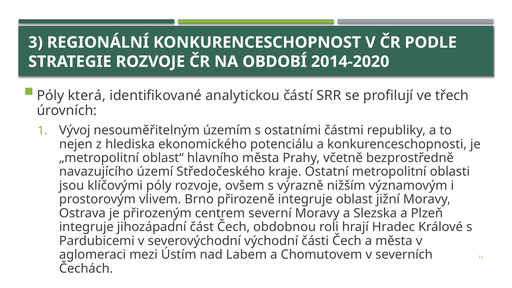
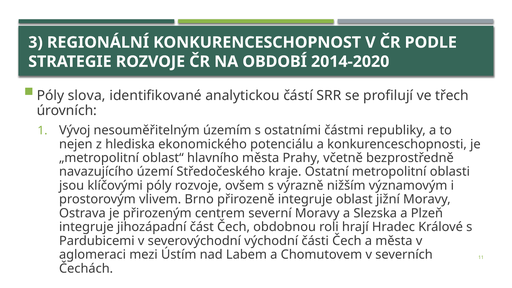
která: která -> slova
